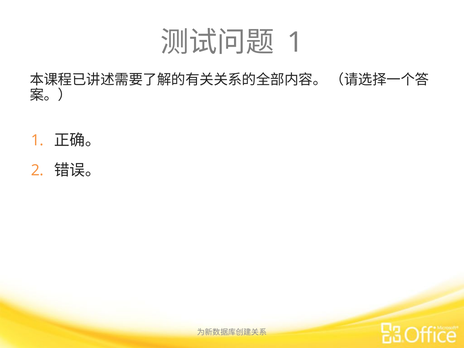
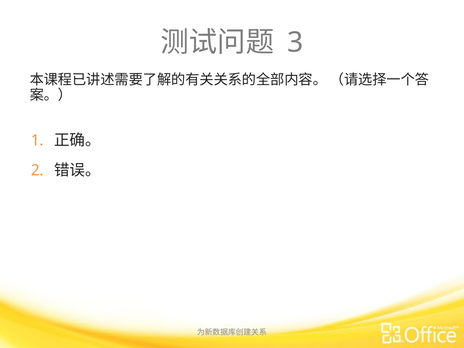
1 at (295, 43): 1 -> 3
